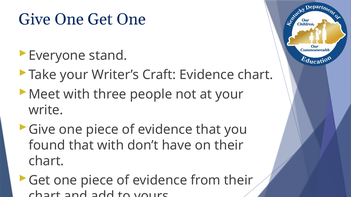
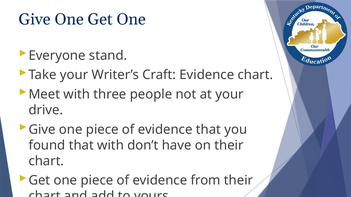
write: write -> drive
